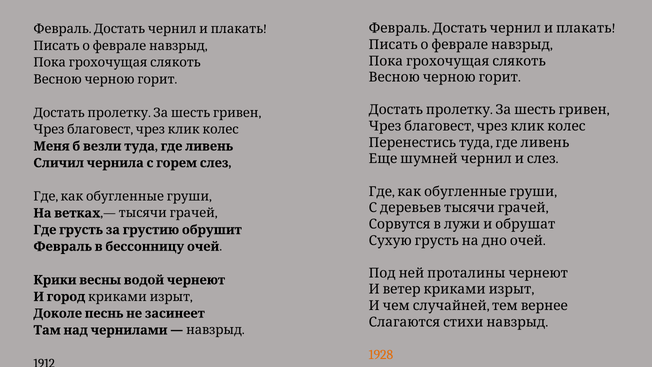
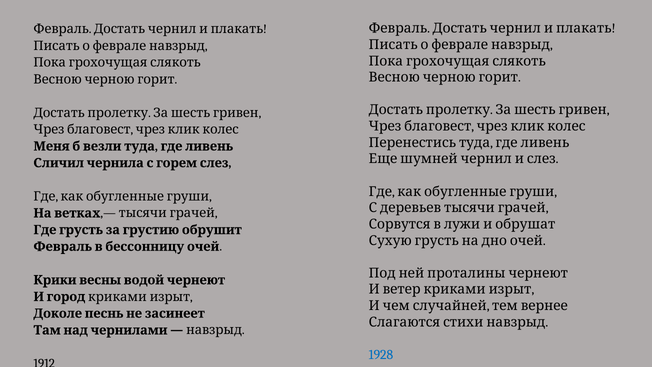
1928 colour: orange -> blue
